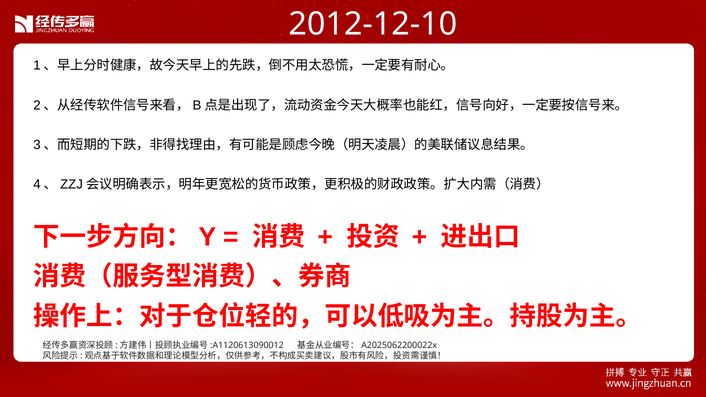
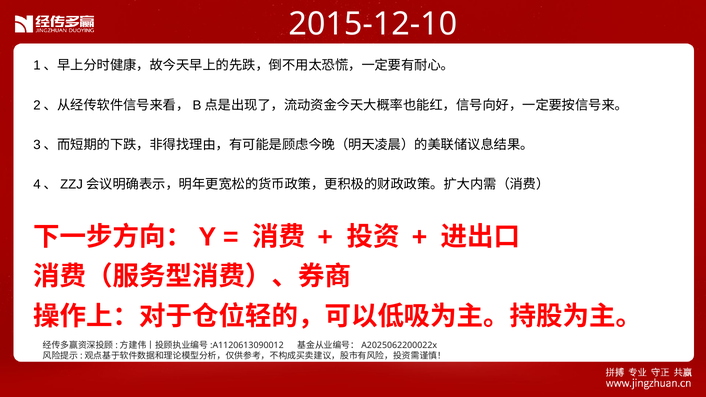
2012-12-10: 2012-12-10 -> 2015-12-10
